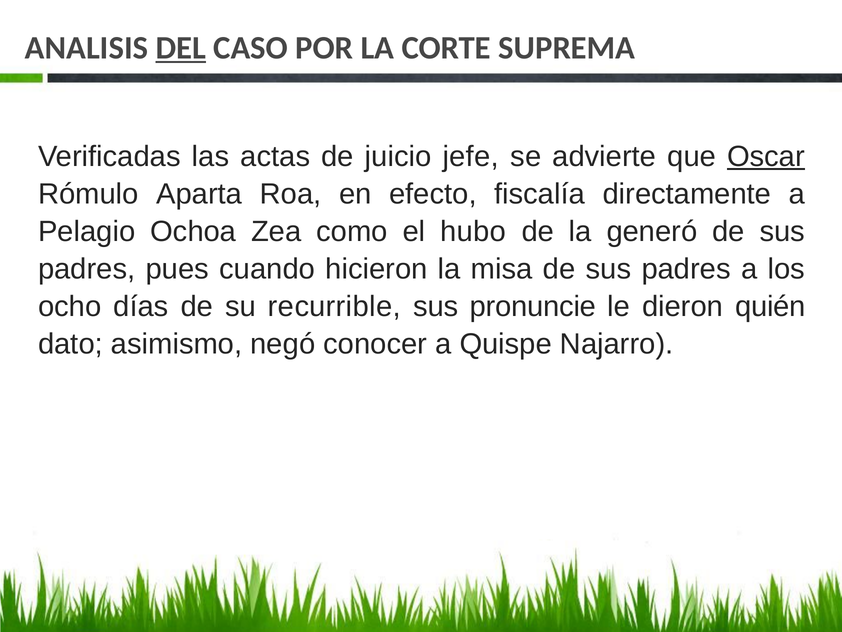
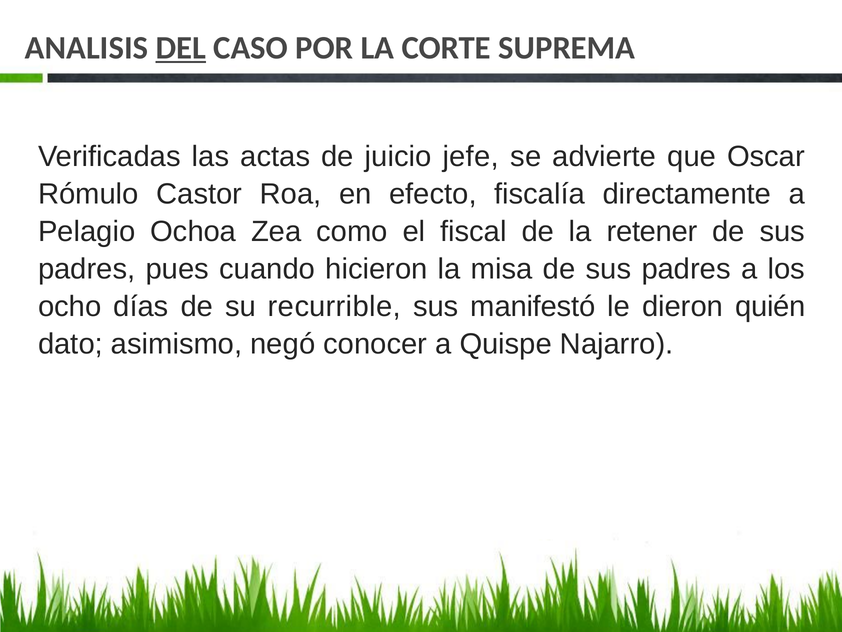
Oscar underline: present -> none
Aparta: Aparta -> Castor
hubo: hubo -> fiscal
generó: generó -> retener
pronuncie: pronuncie -> manifestó
